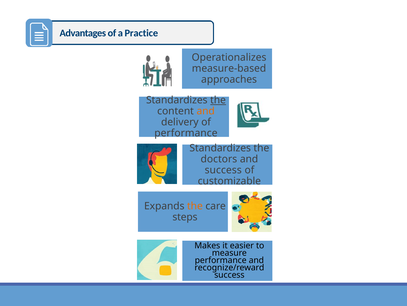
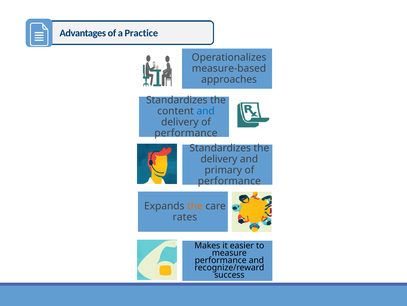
the at (218, 100) underline: present -> none
and at (206, 111) colour: orange -> blue
doctors at (219, 159): doctors -> delivery
success at (223, 170): success -> primary
customizable at (229, 181): customizable -> performance
steps: steps -> rates
